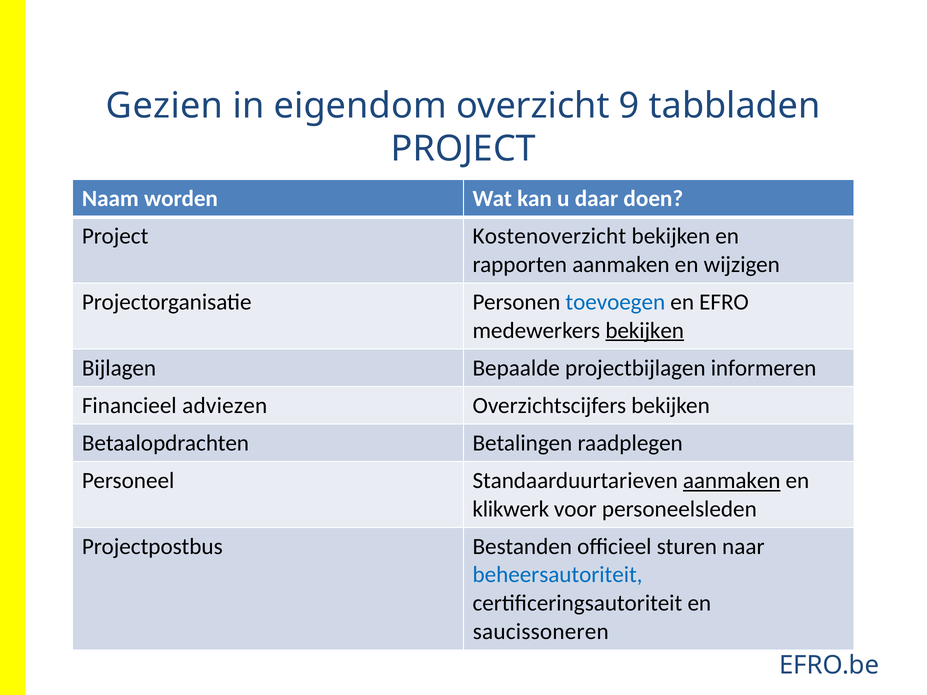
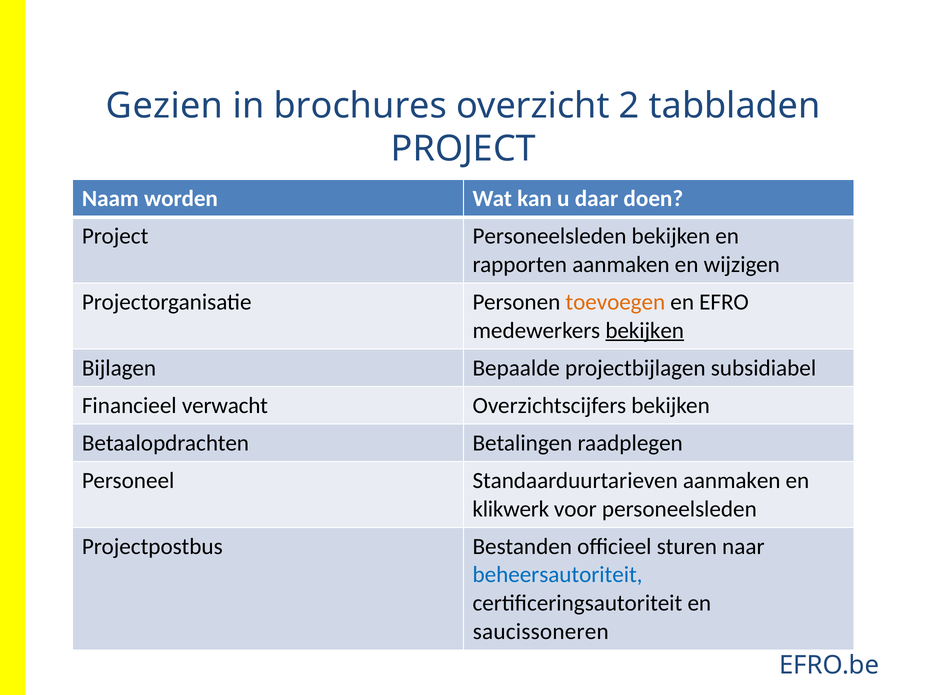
eigendom: eigendom -> brochures
9: 9 -> 2
Project Kostenoverzicht: Kostenoverzicht -> Personeelsleden
toevoegen colour: blue -> orange
informeren: informeren -> subsidiabel
adviezen: adviezen -> verwacht
aanmaken at (732, 481) underline: present -> none
